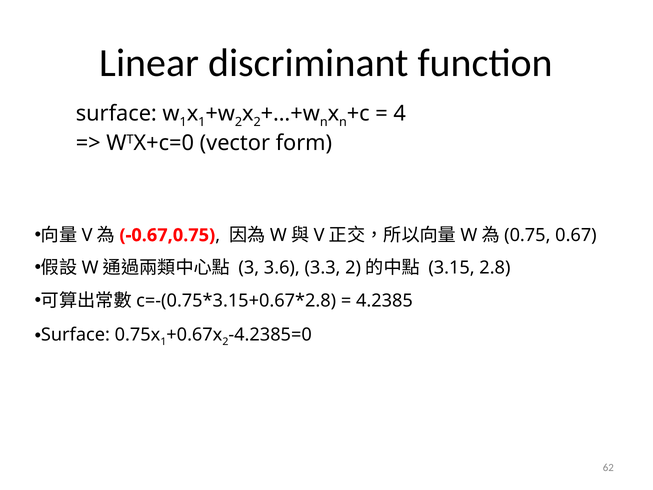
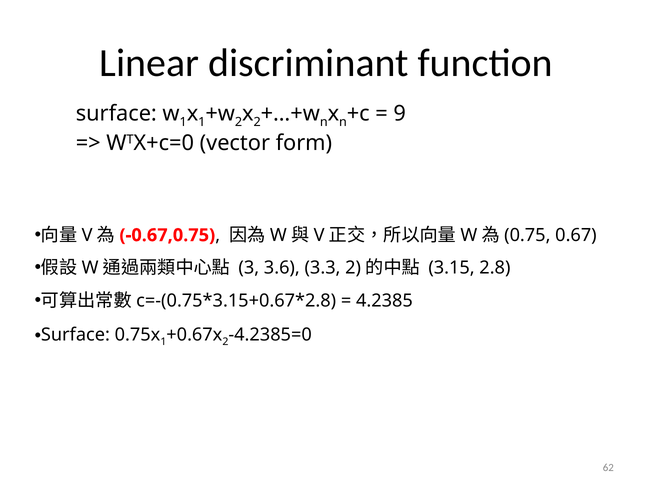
4: 4 -> 9
